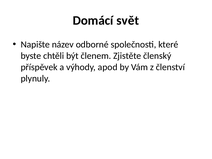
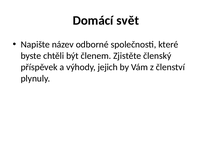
apod: apod -> jejich
